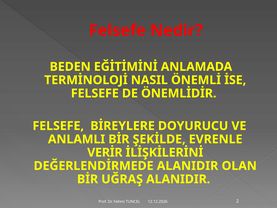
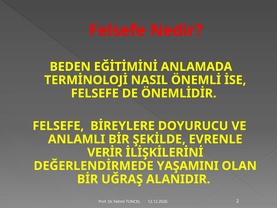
DEĞERLENDİRMEDE ALANIDIR: ALANIDIR -> YAŞAMINI
